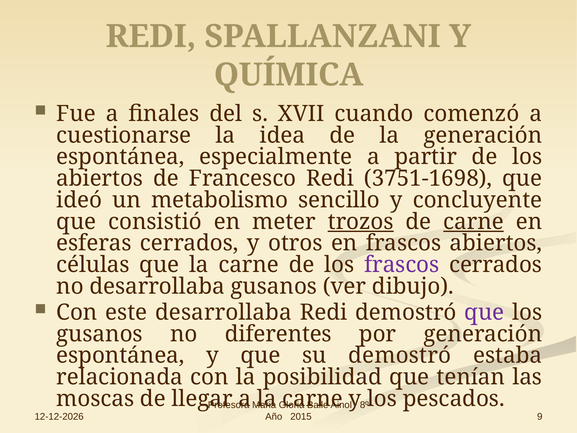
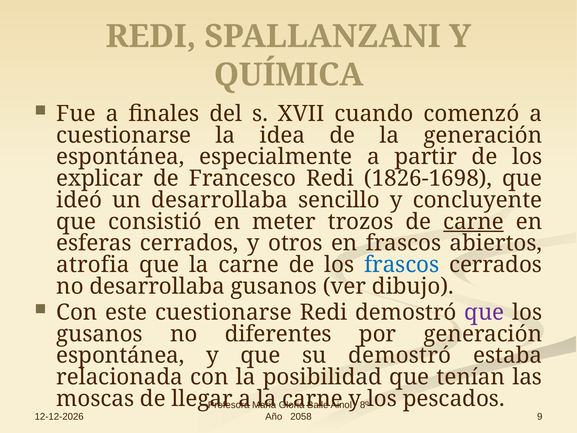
abiertos at (100, 178): abiertos -> explicar
3751-1698: 3751-1698 -> 1826-1698
un metabolismo: metabolismo -> desarrollaba
trozos underline: present -> none
células: células -> atrofia
frascos at (402, 265) colour: purple -> blue
este desarrollaba: desarrollaba -> cuestionarse
2015: 2015 -> 2058
